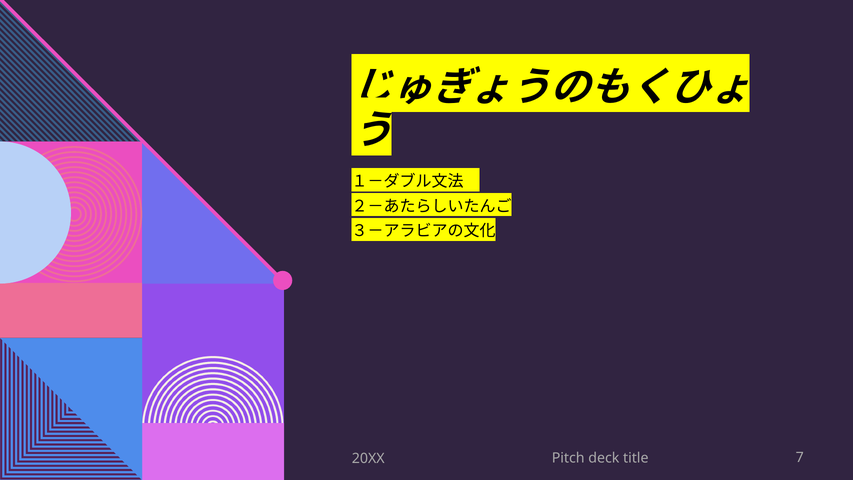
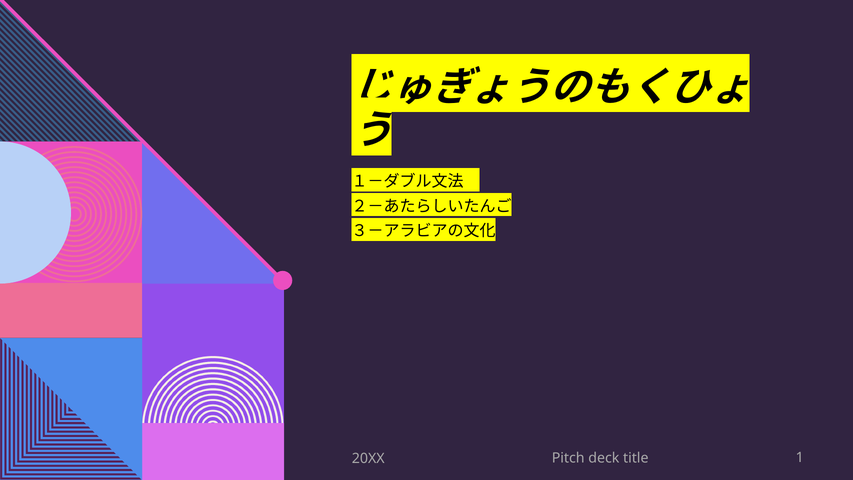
7: 7 -> 1
